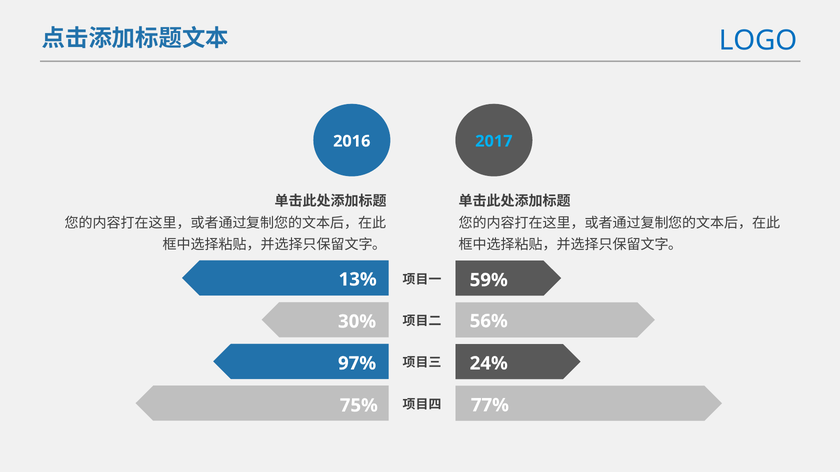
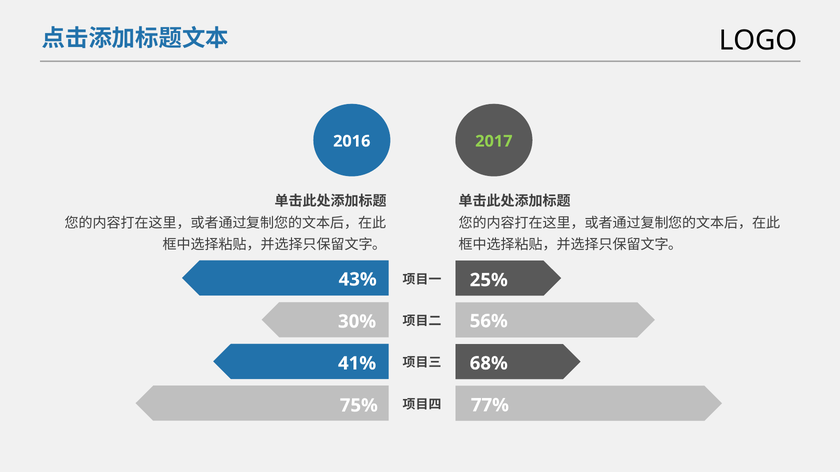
LOGO colour: blue -> black
2017 colour: light blue -> light green
13%: 13% -> 43%
59%: 59% -> 25%
97%: 97% -> 41%
24%: 24% -> 68%
